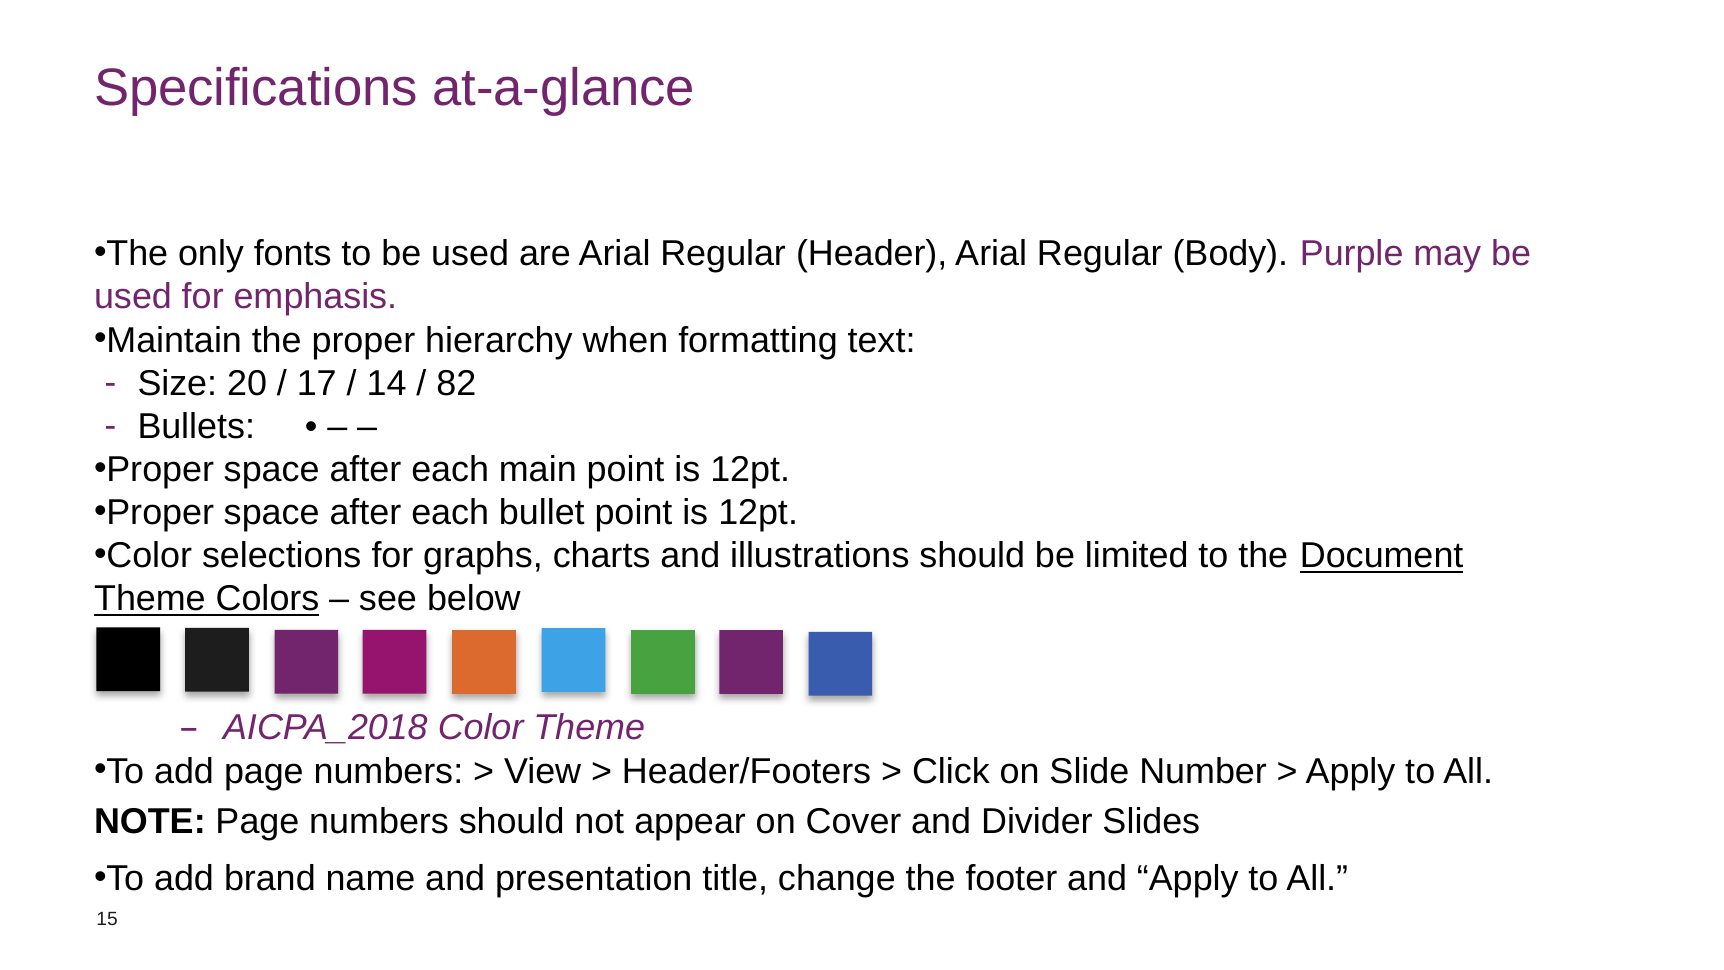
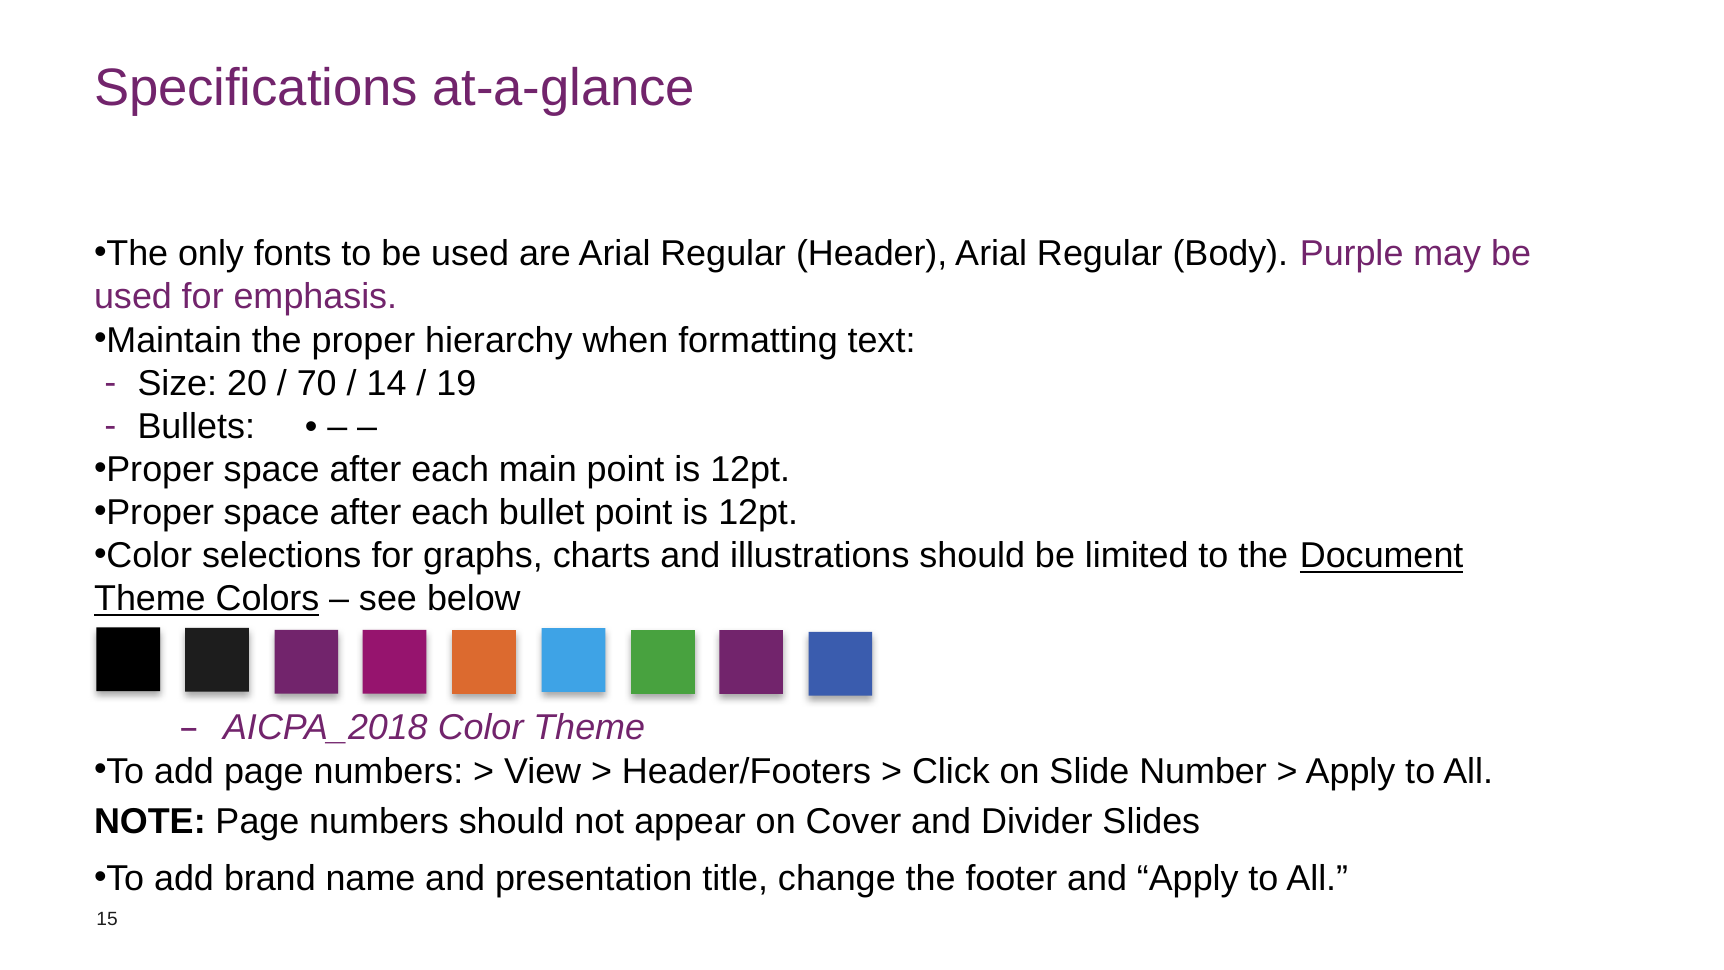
17: 17 -> 70
82: 82 -> 19
